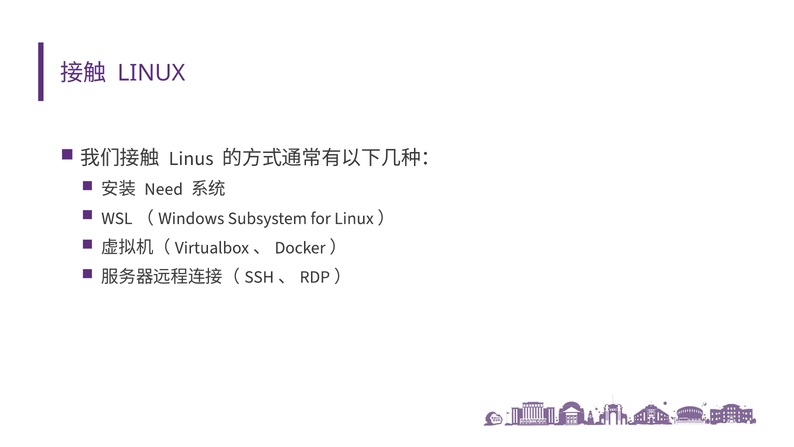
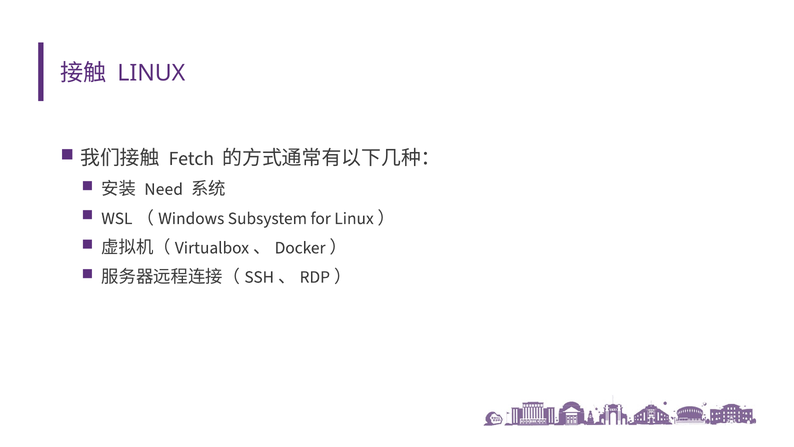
Linus: Linus -> Fetch
